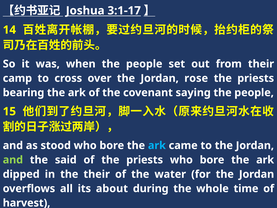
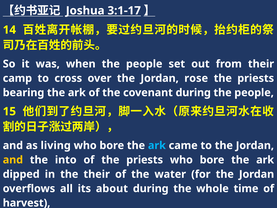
covenant saying: saying -> during
stood: stood -> living
and at (13, 160) colour: light green -> yellow
said: said -> into
